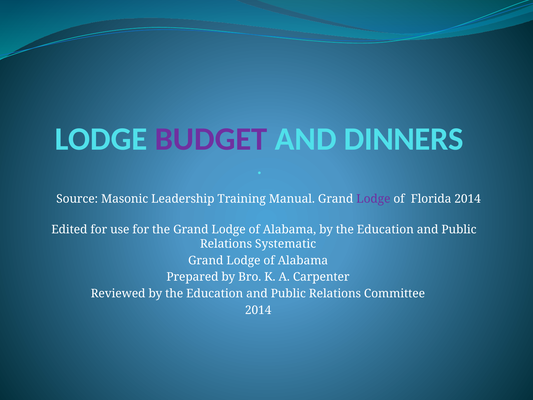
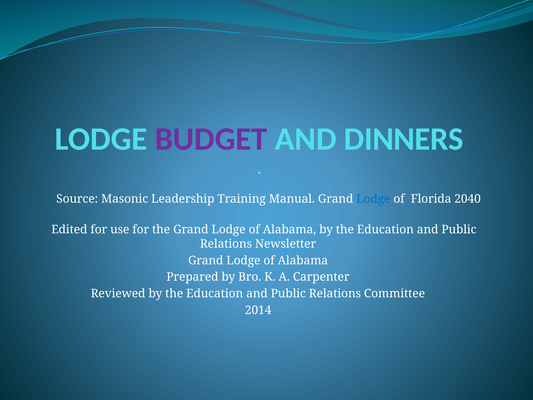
Lodge at (373, 199) colour: purple -> blue
Florida 2014: 2014 -> 2040
Systematic: Systematic -> Newsletter
